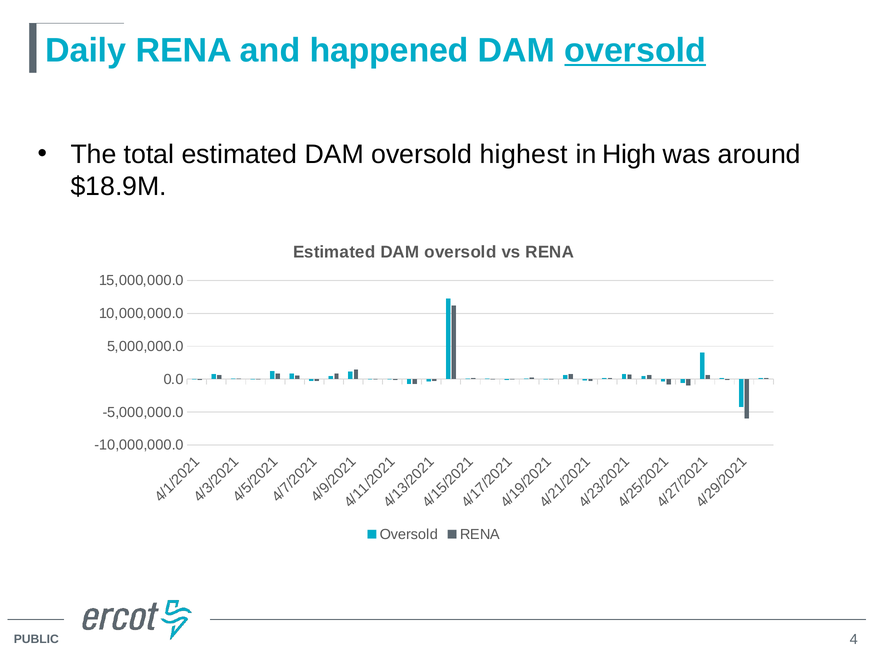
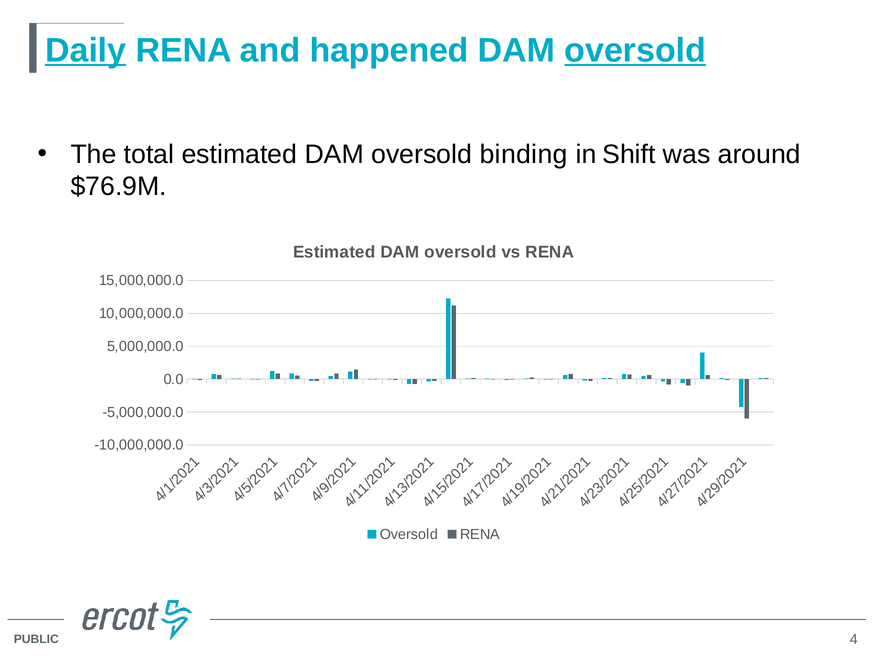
Daily underline: none -> present
highest: highest -> binding
High: High -> Shift
$18.9M: $18.9M -> $76.9M
